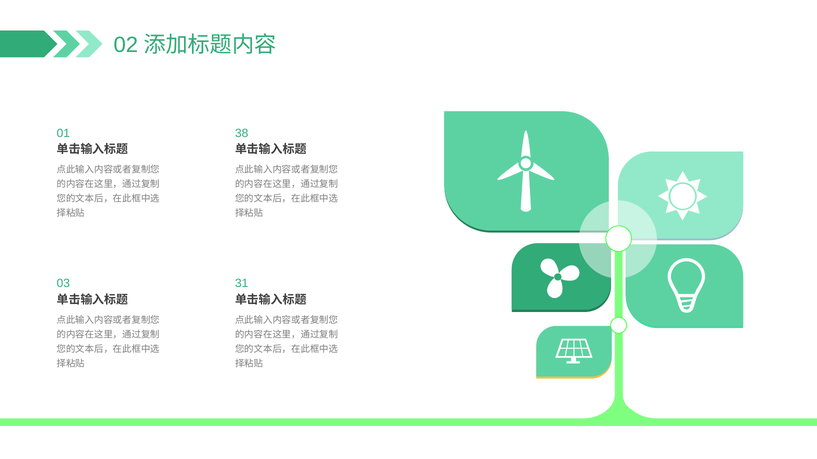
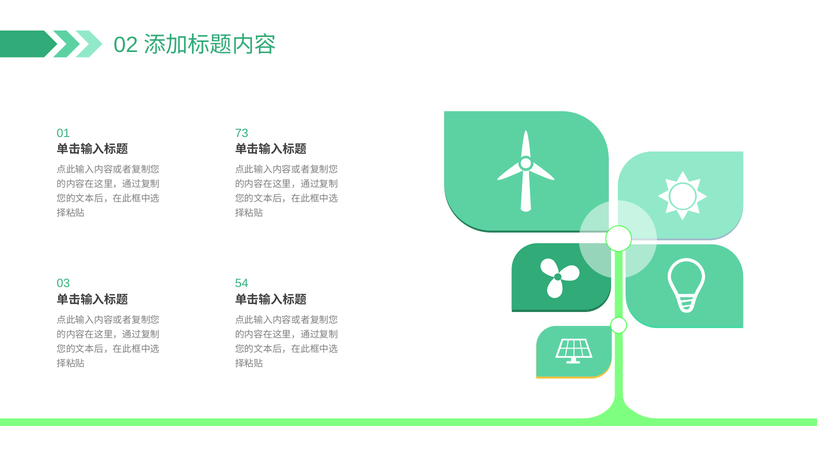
38: 38 -> 73
31: 31 -> 54
